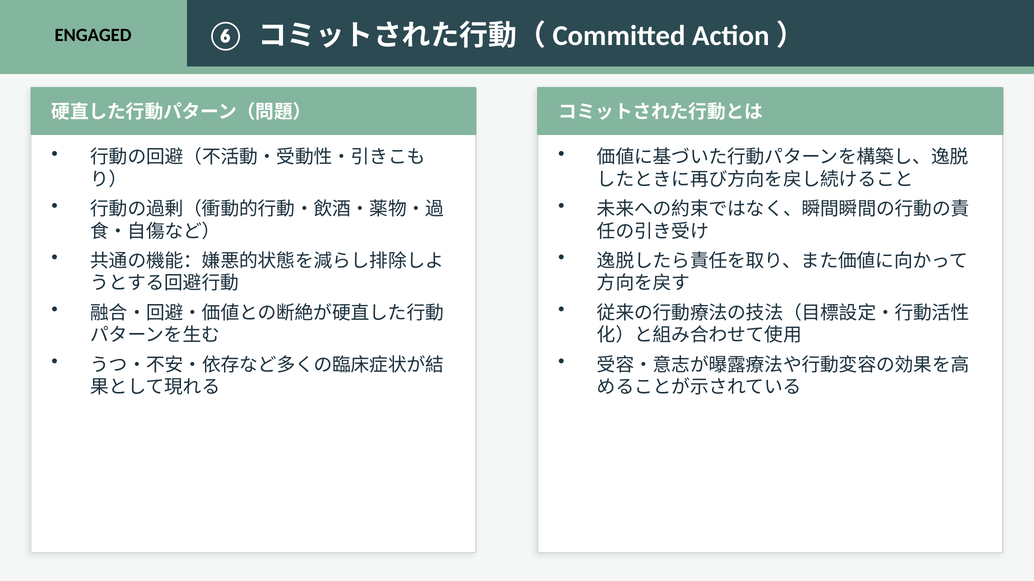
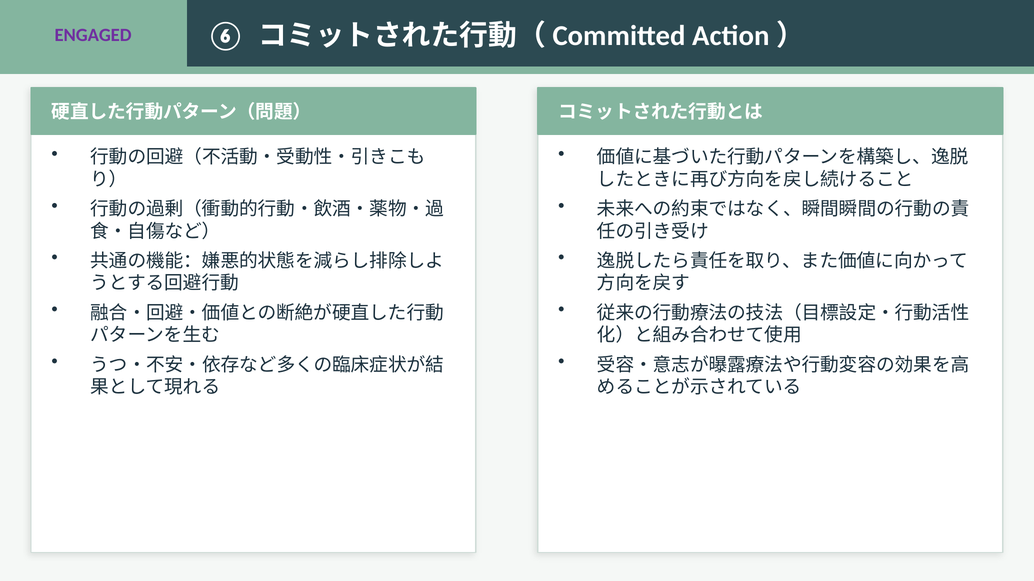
ENGAGED colour: black -> purple
